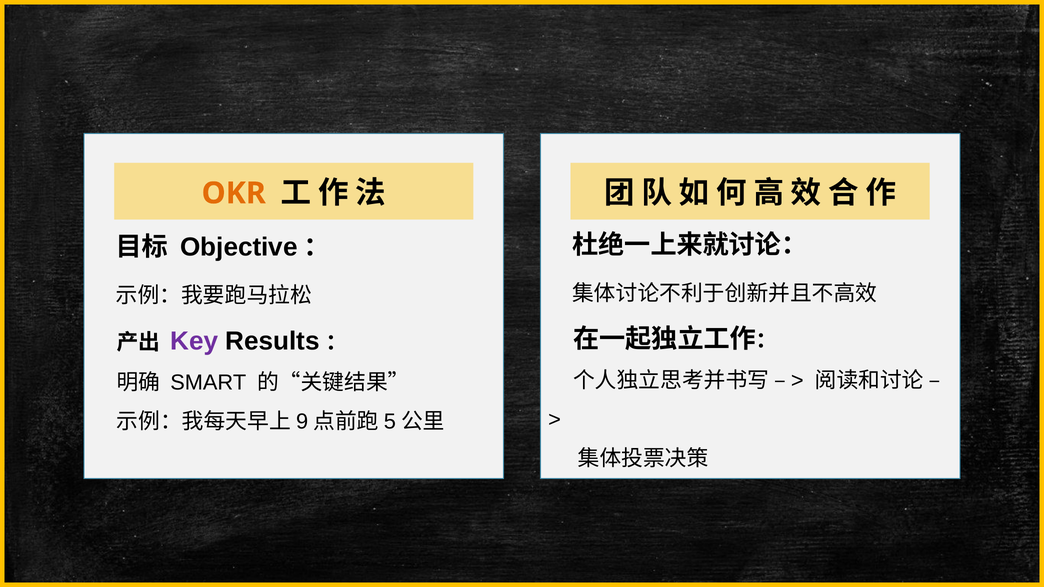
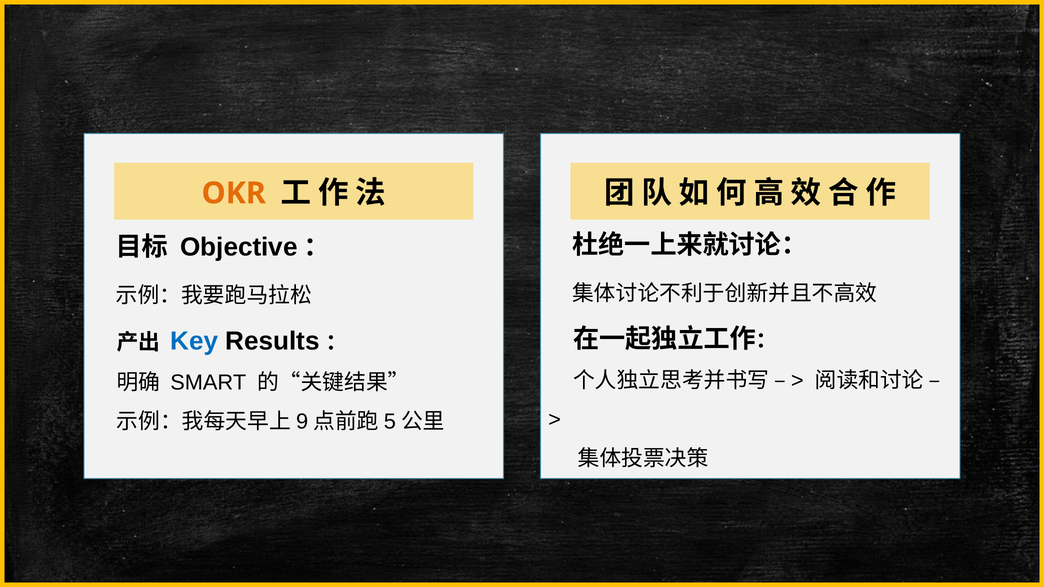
Key colour: purple -> blue
